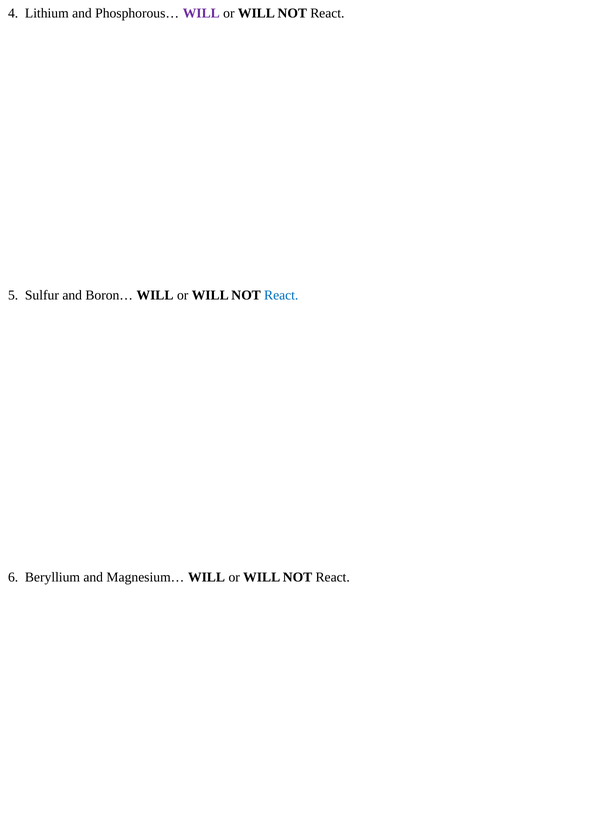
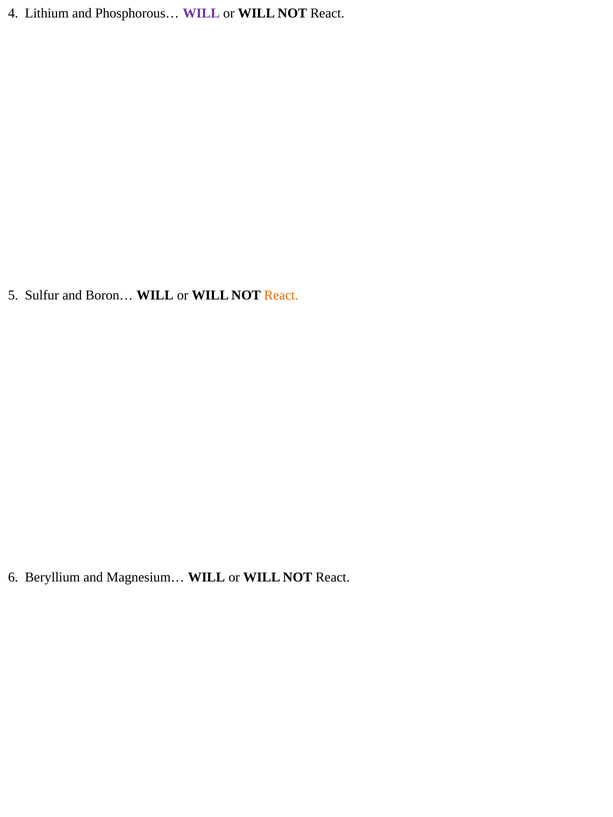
React at (281, 295) colour: blue -> orange
